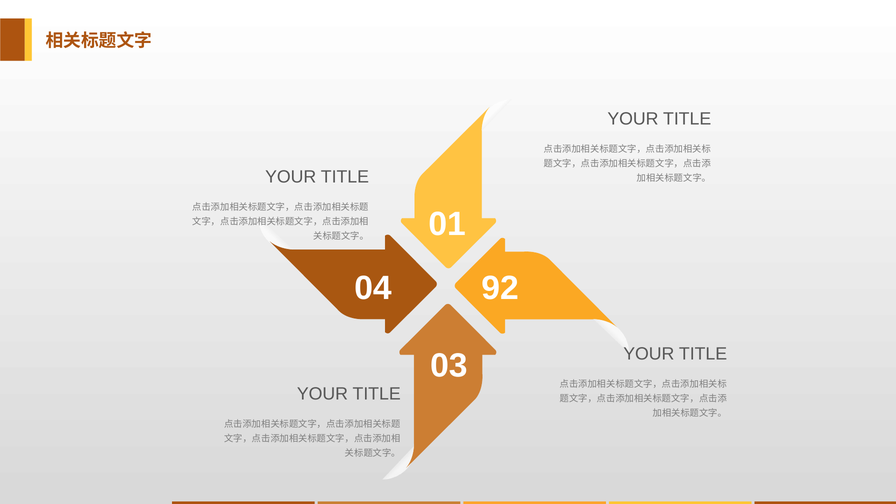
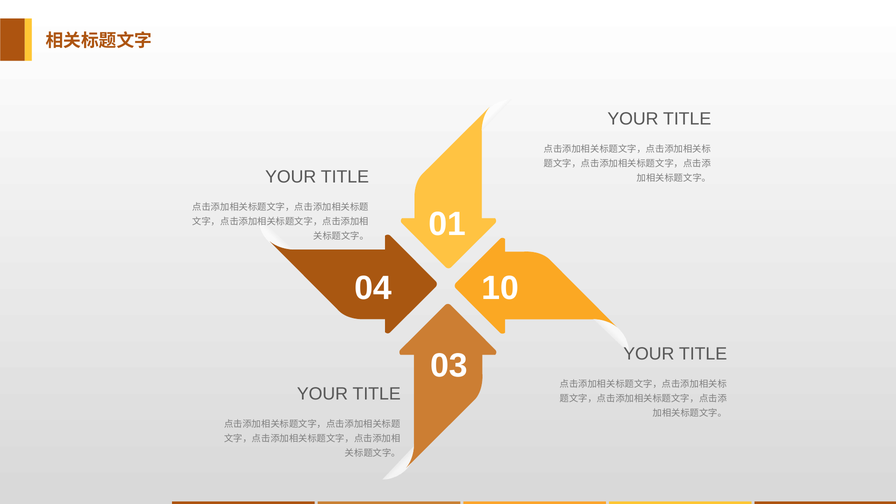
92: 92 -> 10
